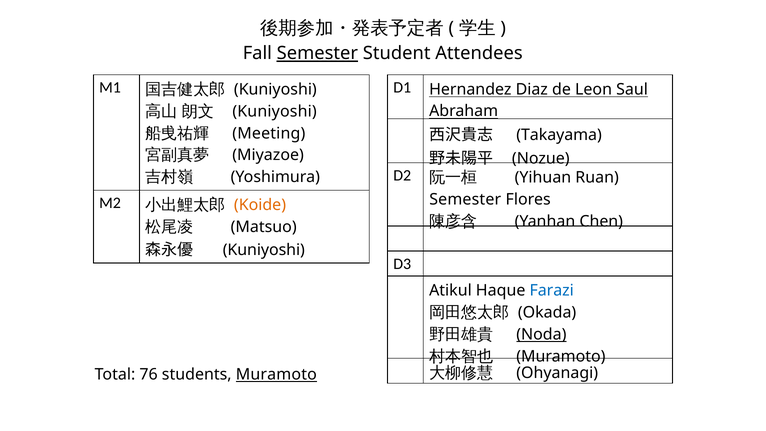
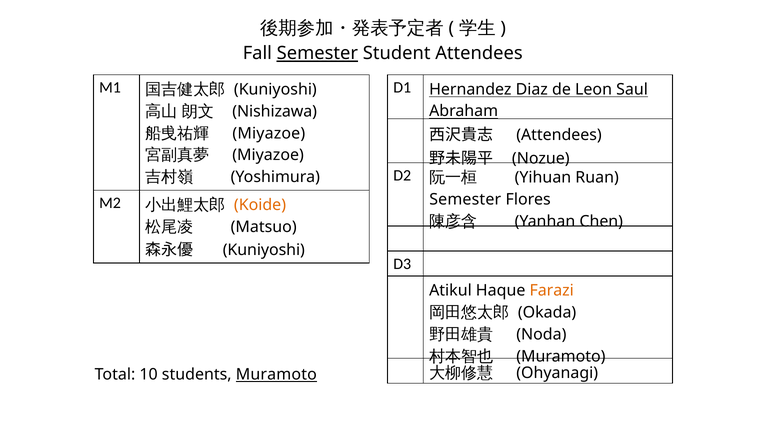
Kuniyoshi at (275, 111): Kuniyoshi -> Nishizawa
Meeting at (269, 133): Meeting -> Miyazoe
Takayama at (559, 135): Takayama -> Attendees
Farazi colour: blue -> orange
Noda underline: present -> none
76: 76 -> 10
